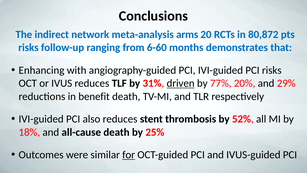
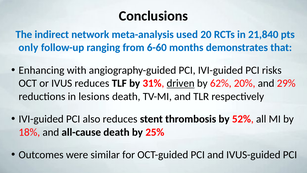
arms: arms -> used
80,872: 80,872 -> 21,840
risks at (28, 48): risks -> only
77%: 77% -> 62%
benefit: benefit -> lesions
for underline: present -> none
